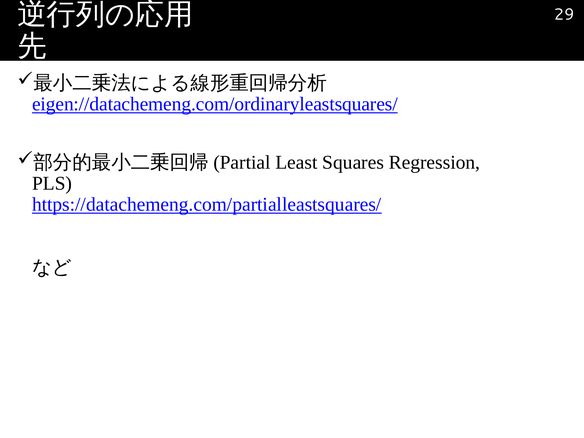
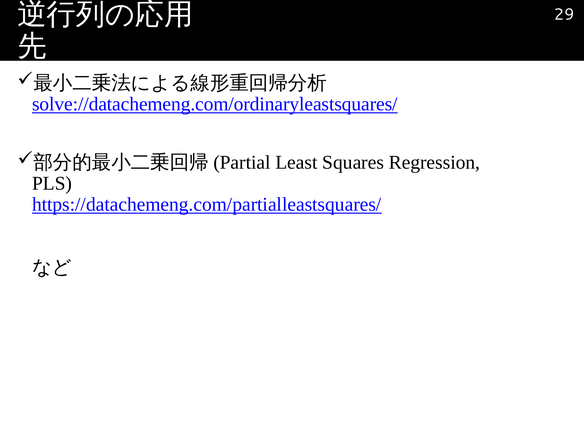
eigen://datachemeng.com/ordinaryleastsquares/: eigen://datachemeng.com/ordinaryleastsquares/ -> solve://datachemeng.com/ordinaryleastsquares/
